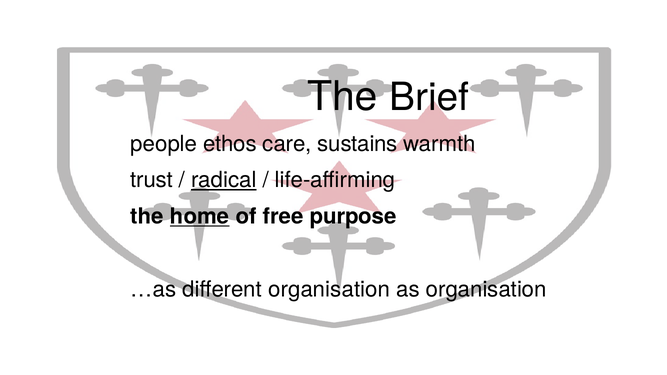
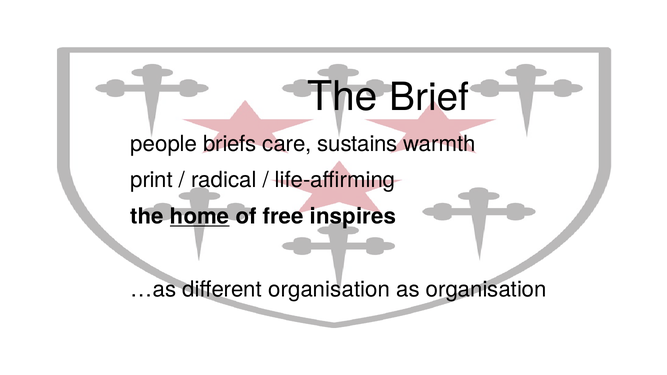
ethos: ethos -> briefs
trust: trust -> print
radical underline: present -> none
purpose: purpose -> inspires
